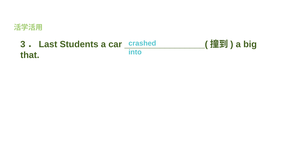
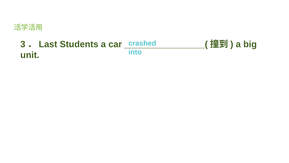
that: that -> unit
